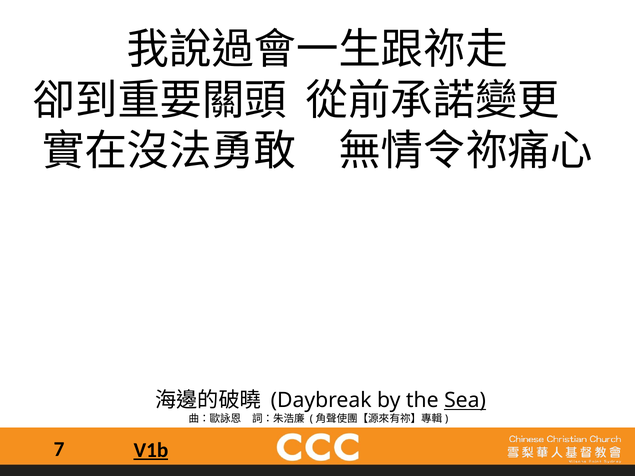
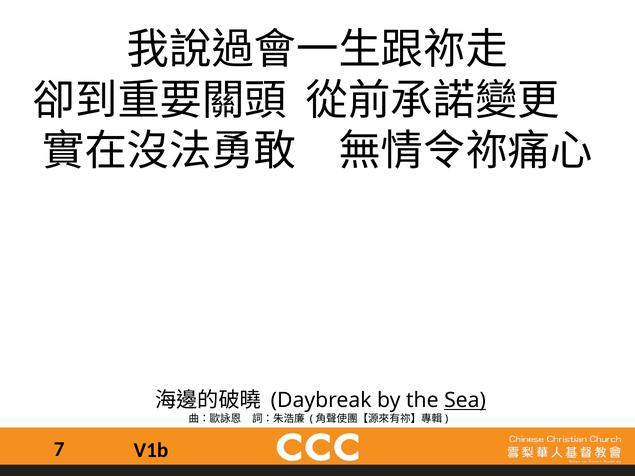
V1b underline: present -> none
